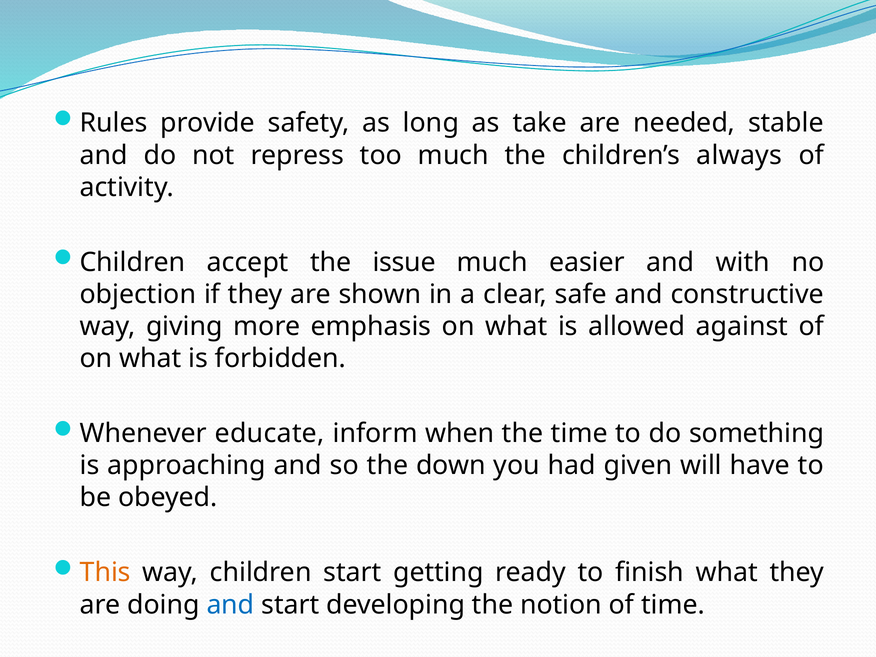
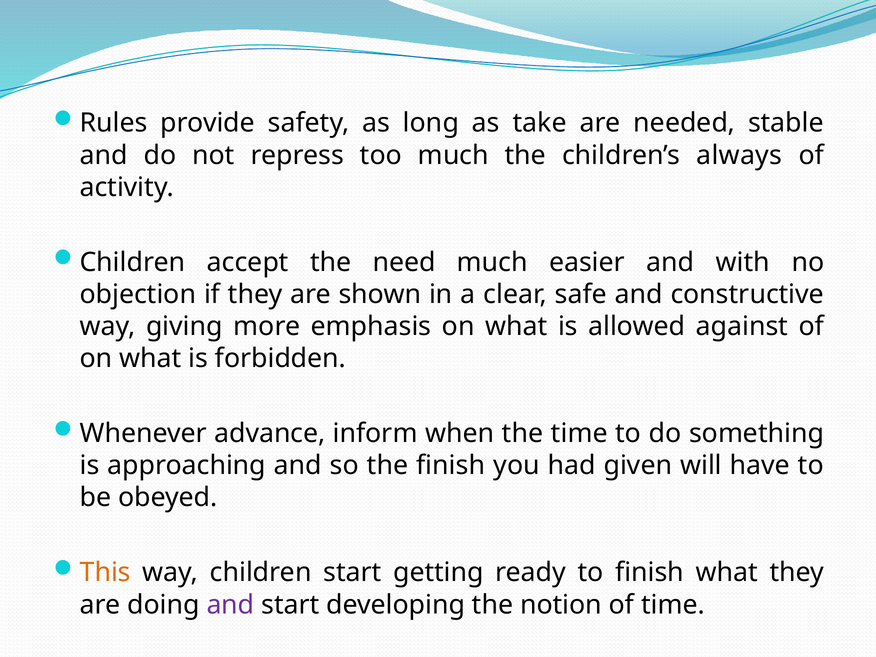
issue: issue -> need
educate: educate -> advance
the down: down -> finish
and at (230, 605) colour: blue -> purple
